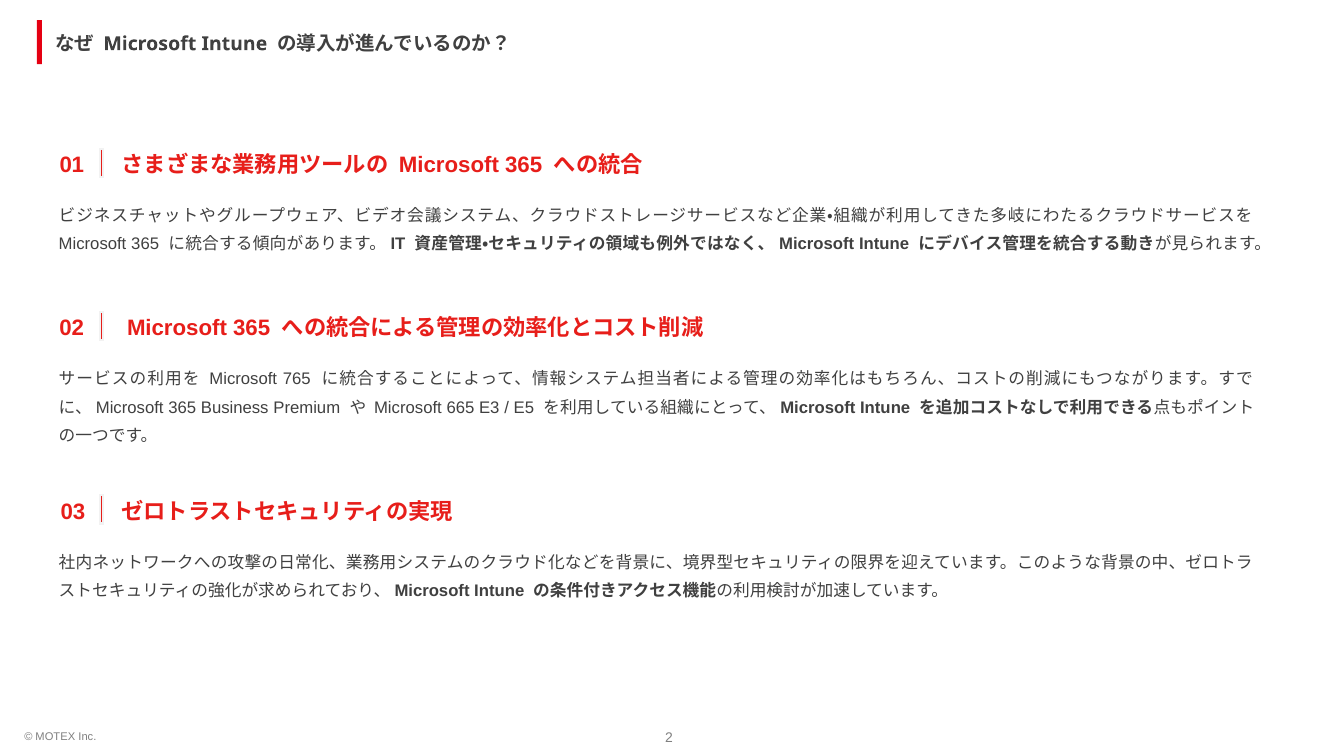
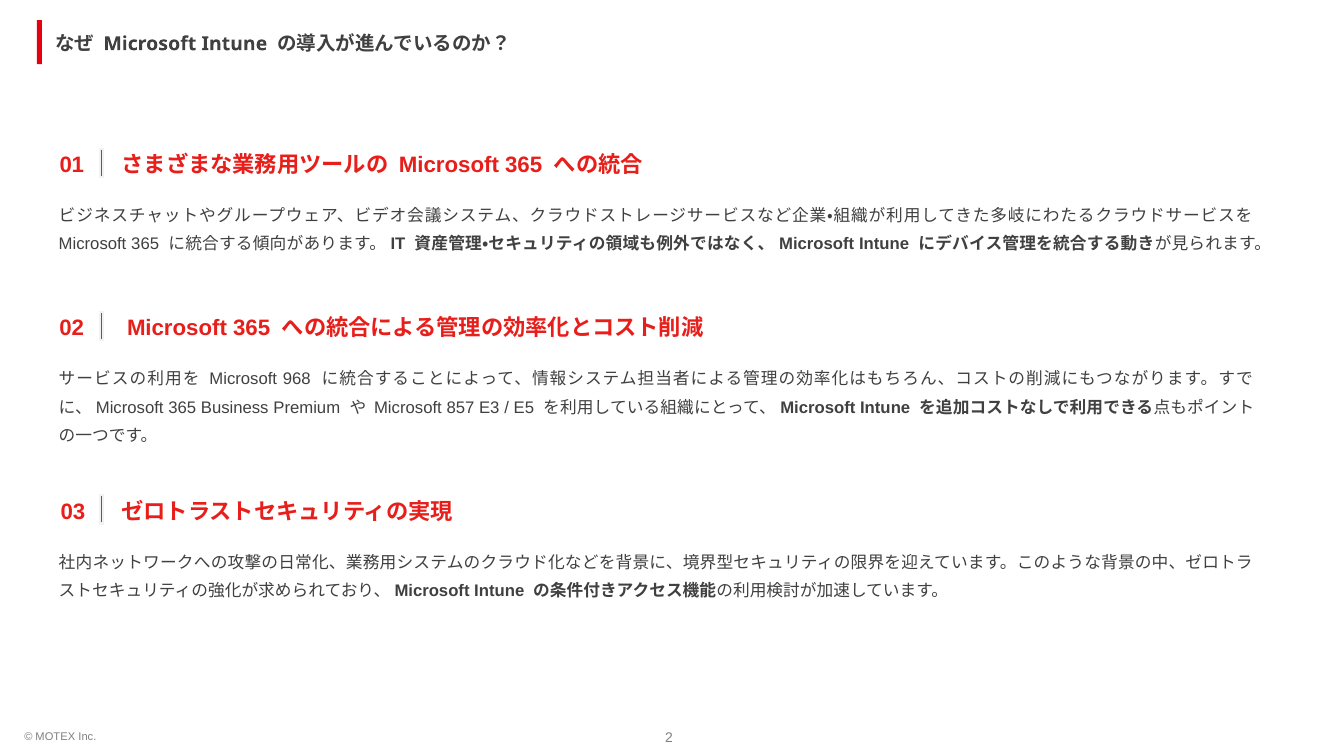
765: 765 -> 968
665: 665 -> 857
